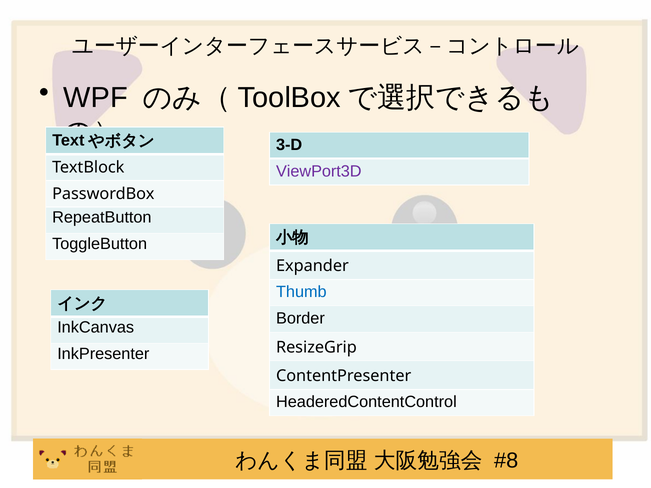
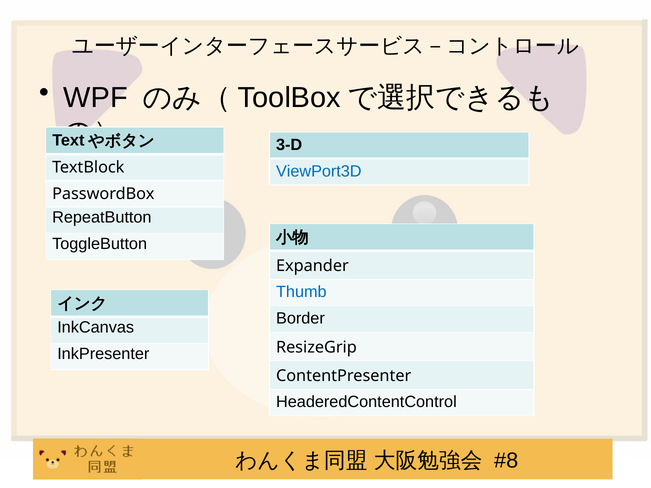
ViewPort3D colour: purple -> blue
